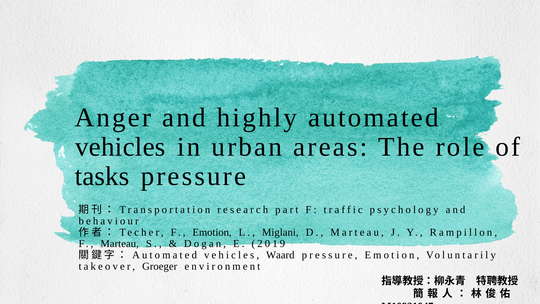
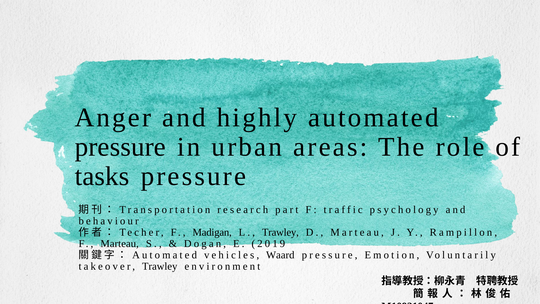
vehicles at (120, 147): vehicles -> pressure
F Emotion: Emotion -> Madigan
L Miglani: Miglani -> Trawley
takeover Groeger: Groeger -> Trawley
